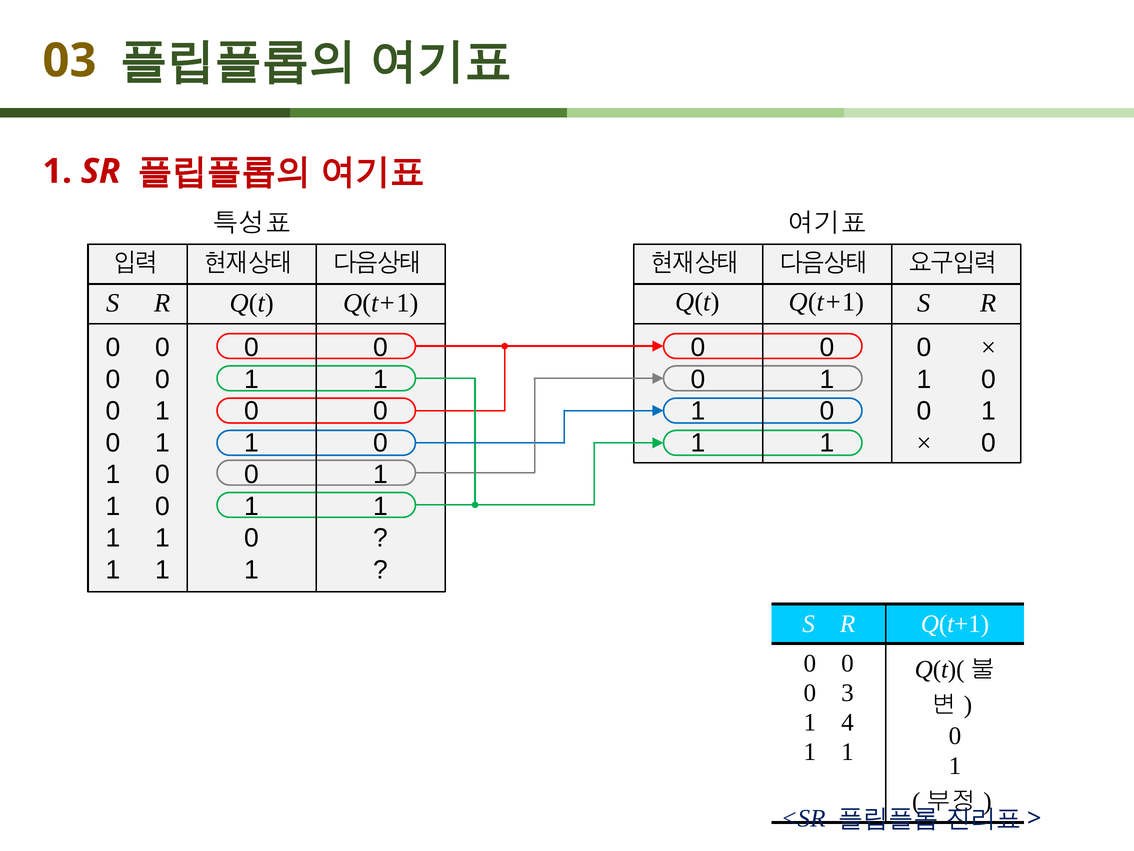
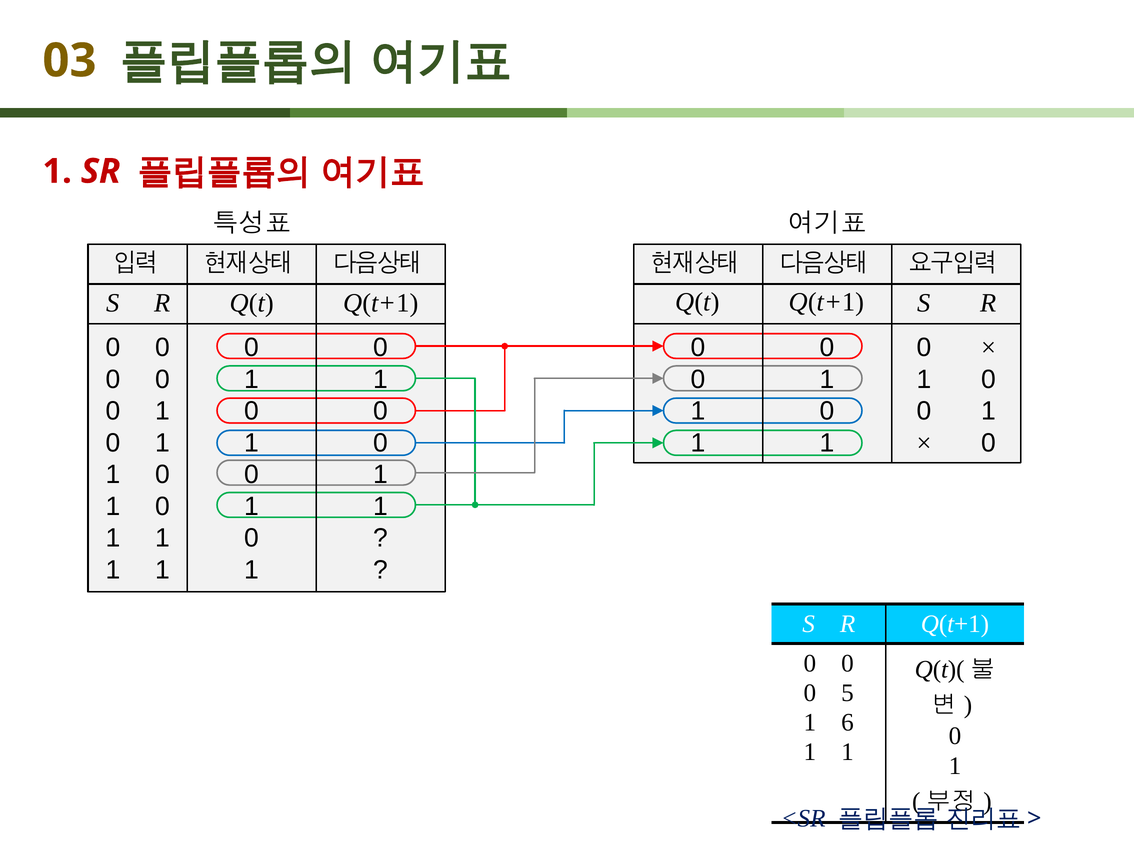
3: 3 -> 5
4: 4 -> 6
